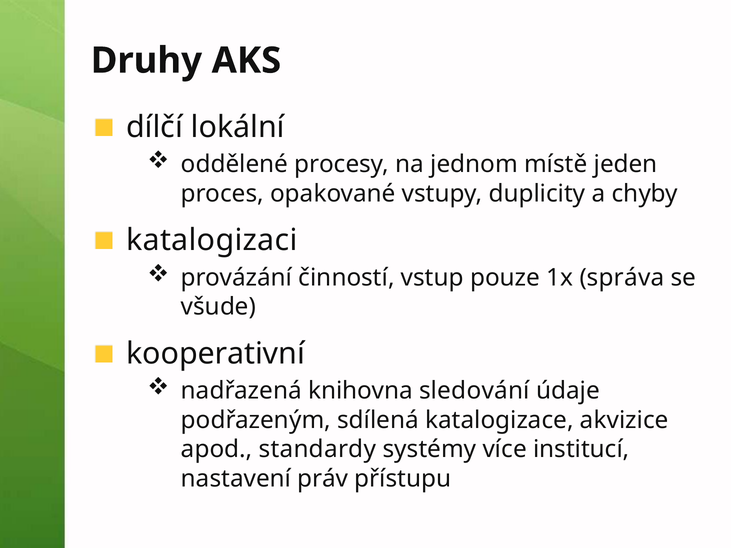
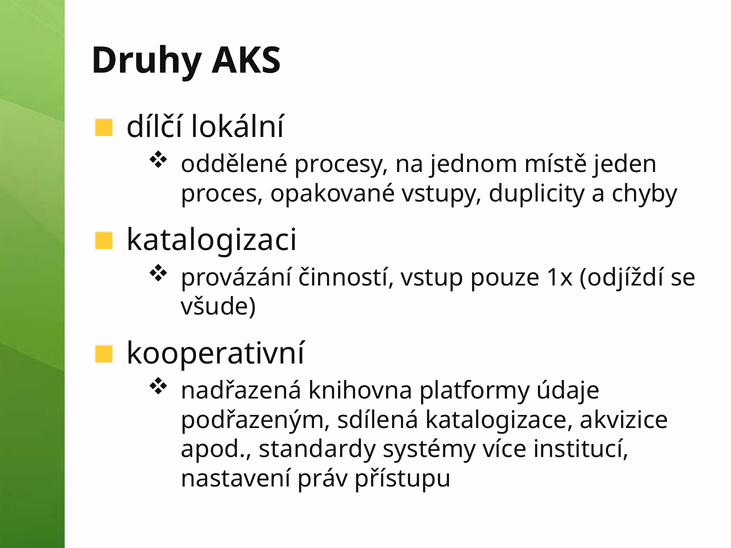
správa: správa -> odjíždí
sledování: sledování -> platformy
